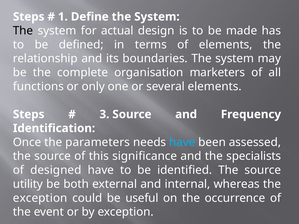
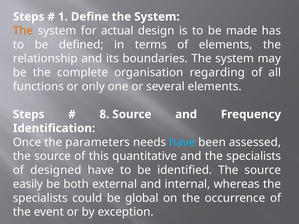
The at (23, 31) colour: black -> orange
marketers: marketers -> regarding
3: 3 -> 8
significance: significance -> quantitative
utility: utility -> easily
exception at (40, 198): exception -> specialists
useful: useful -> global
